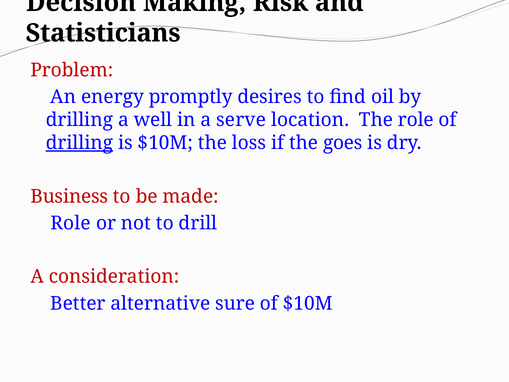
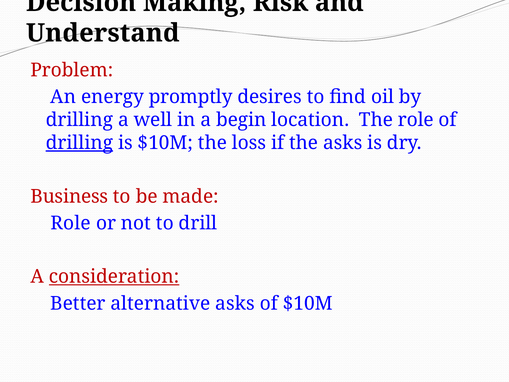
Statisticians: Statisticians -> Understand
serve: serve -> begin
the goes: goes -> asks
consideration underline: none -> present
alternative sure: sure -> asks
